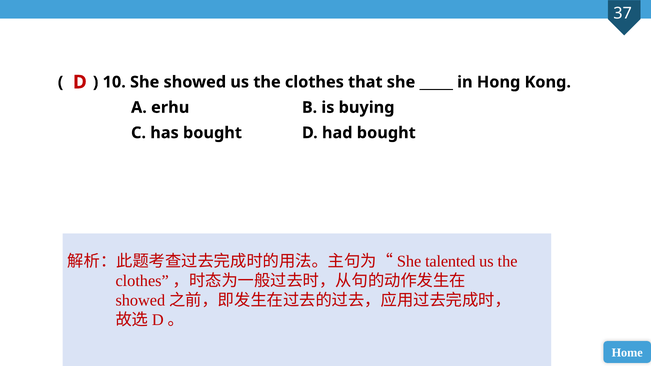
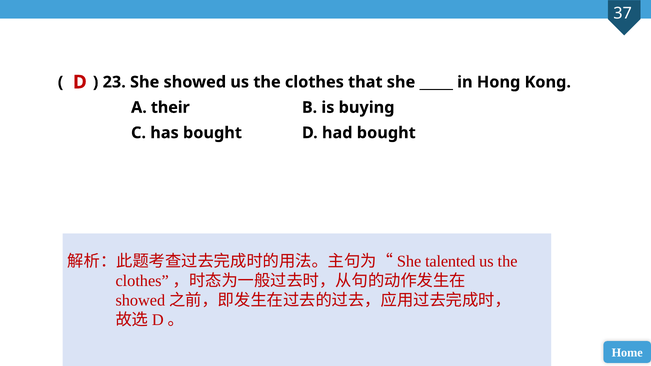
10: 10 -> 23
erhu: erhu -> their
